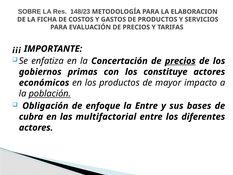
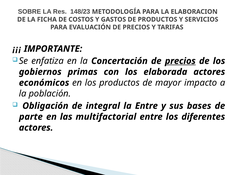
constituye: constituye -> elaborada
población underline: present -> none
enfoque: enfoque -> integral
cubra: cubra -> parte
